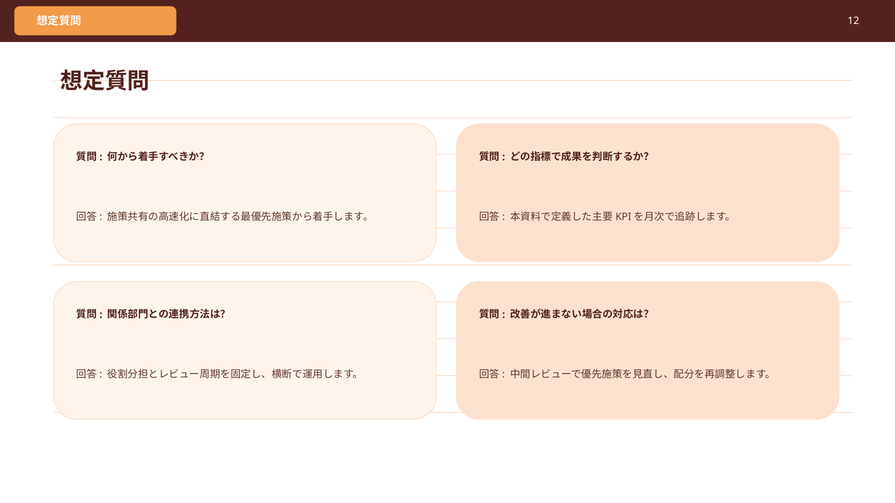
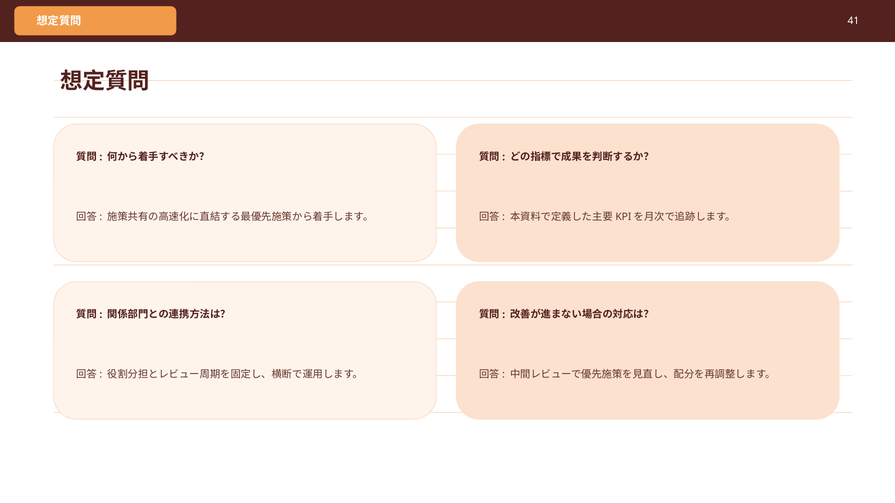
12: 12 -> 41
